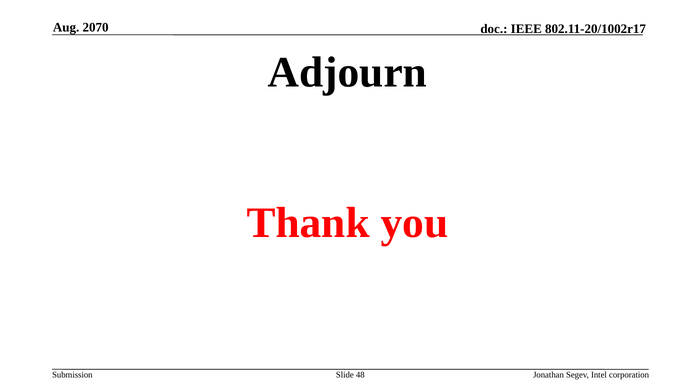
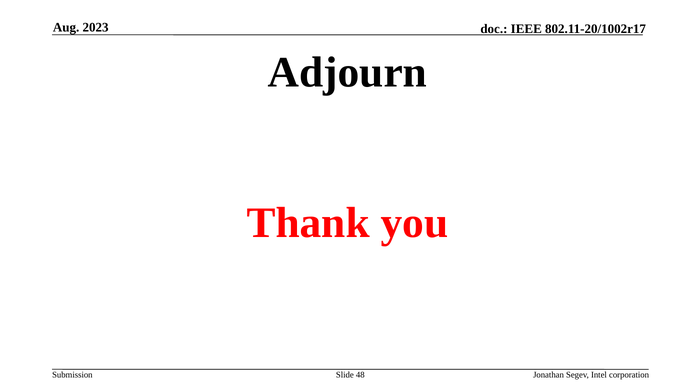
2070: 2070 -> 2023
